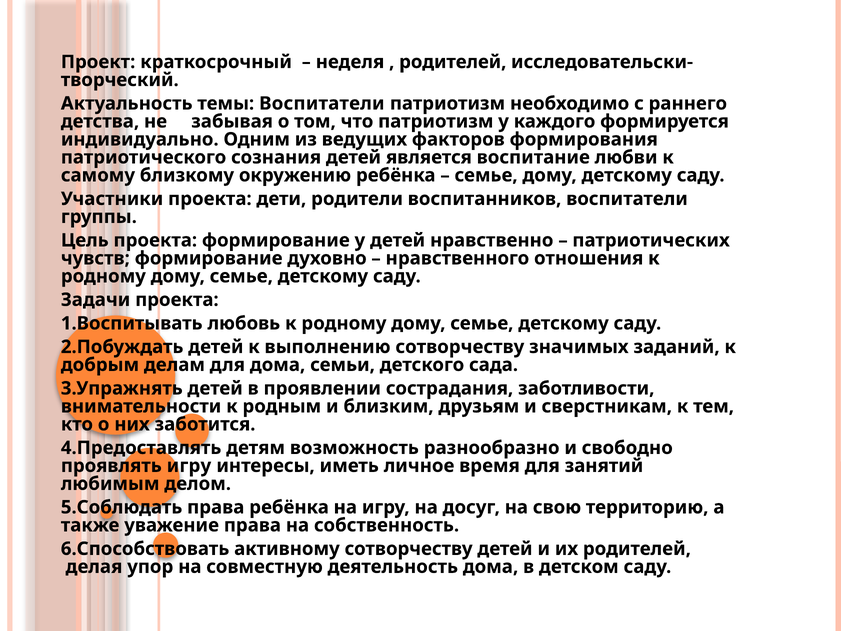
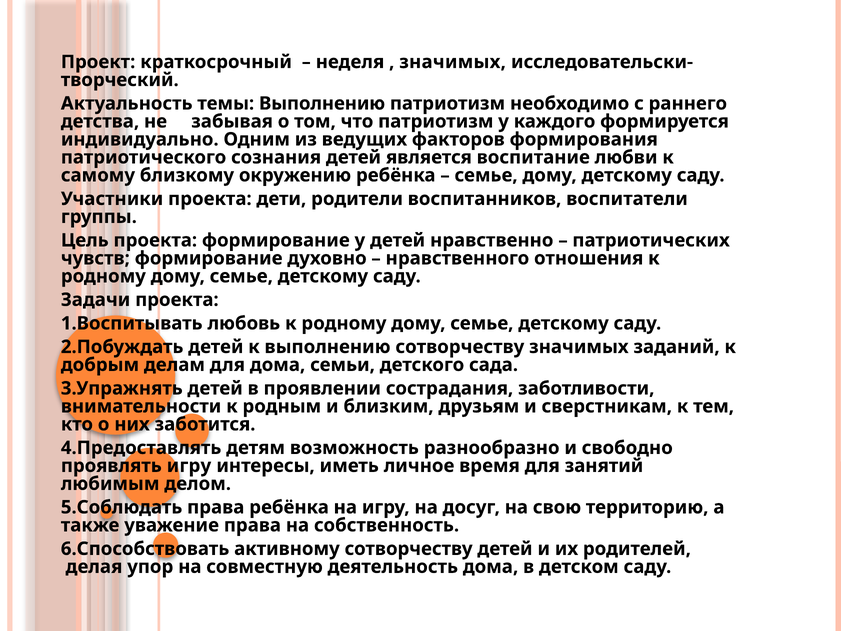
родителей at (453, 62): родителей -> значимых
темы Воспитатели: Воспитатели -> Выполнению
